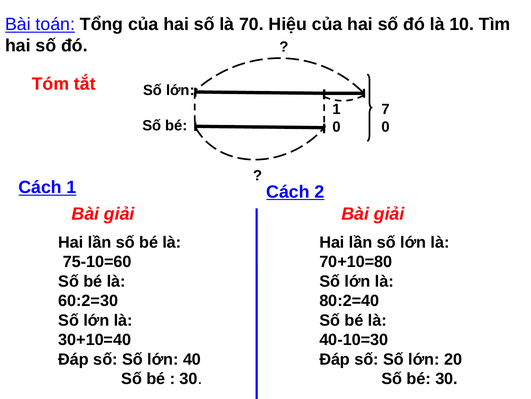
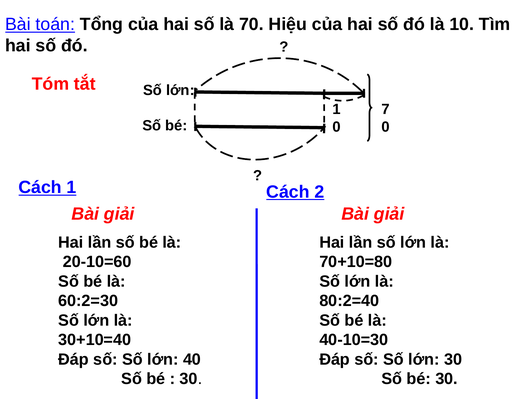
75-10=60: 75-10=60 -> 20-10=60
lớn 20: 20 -> 30
